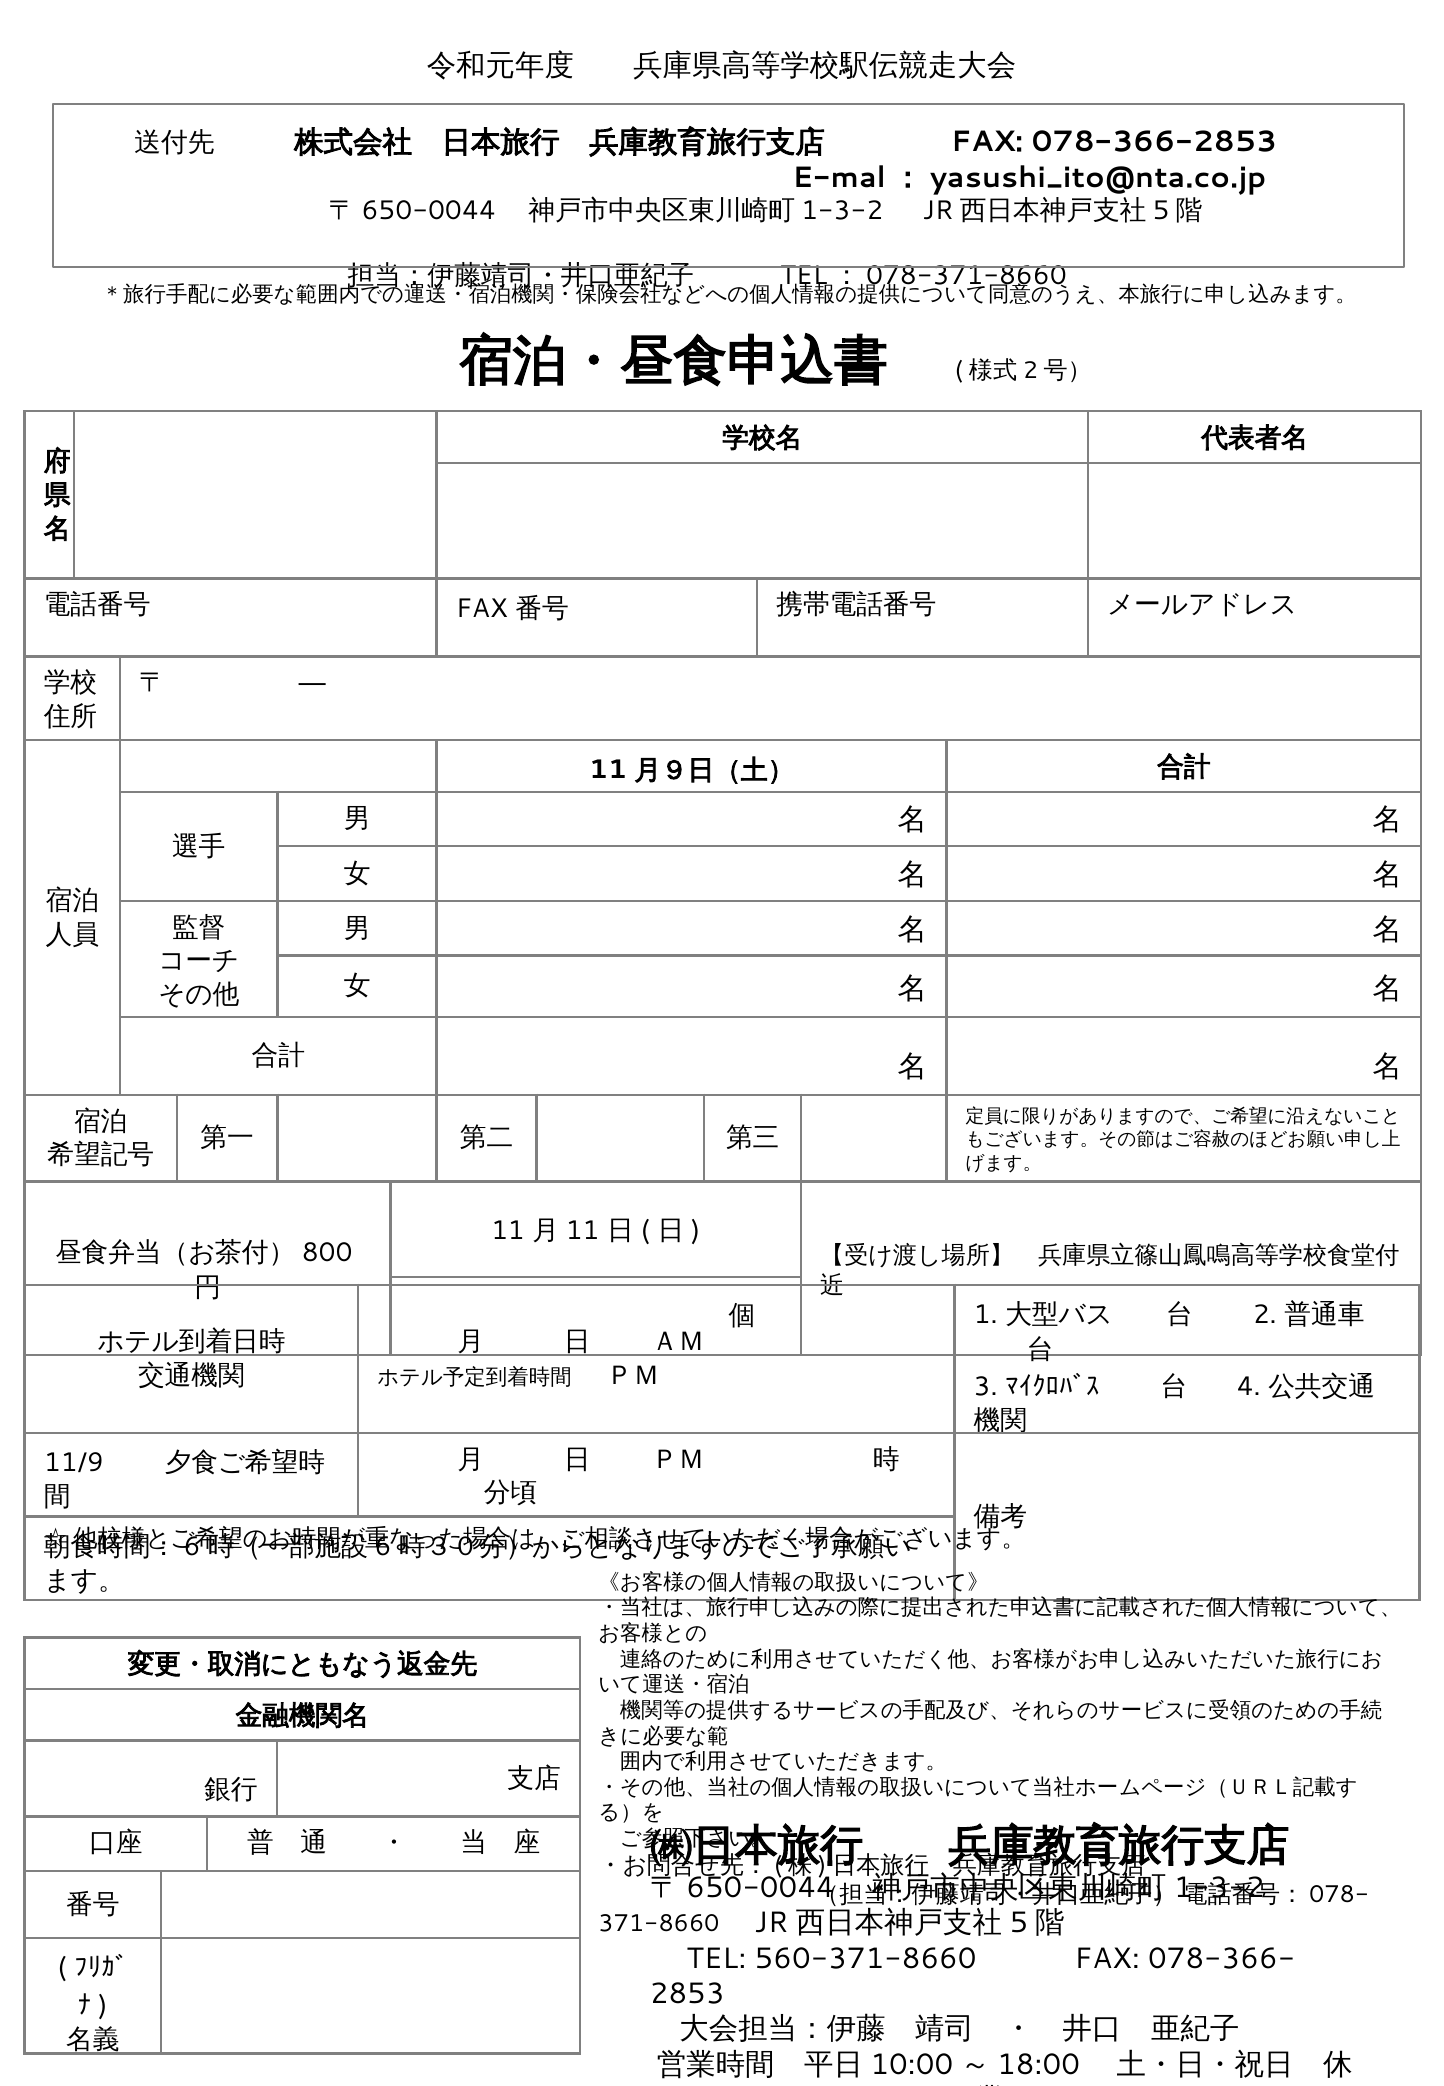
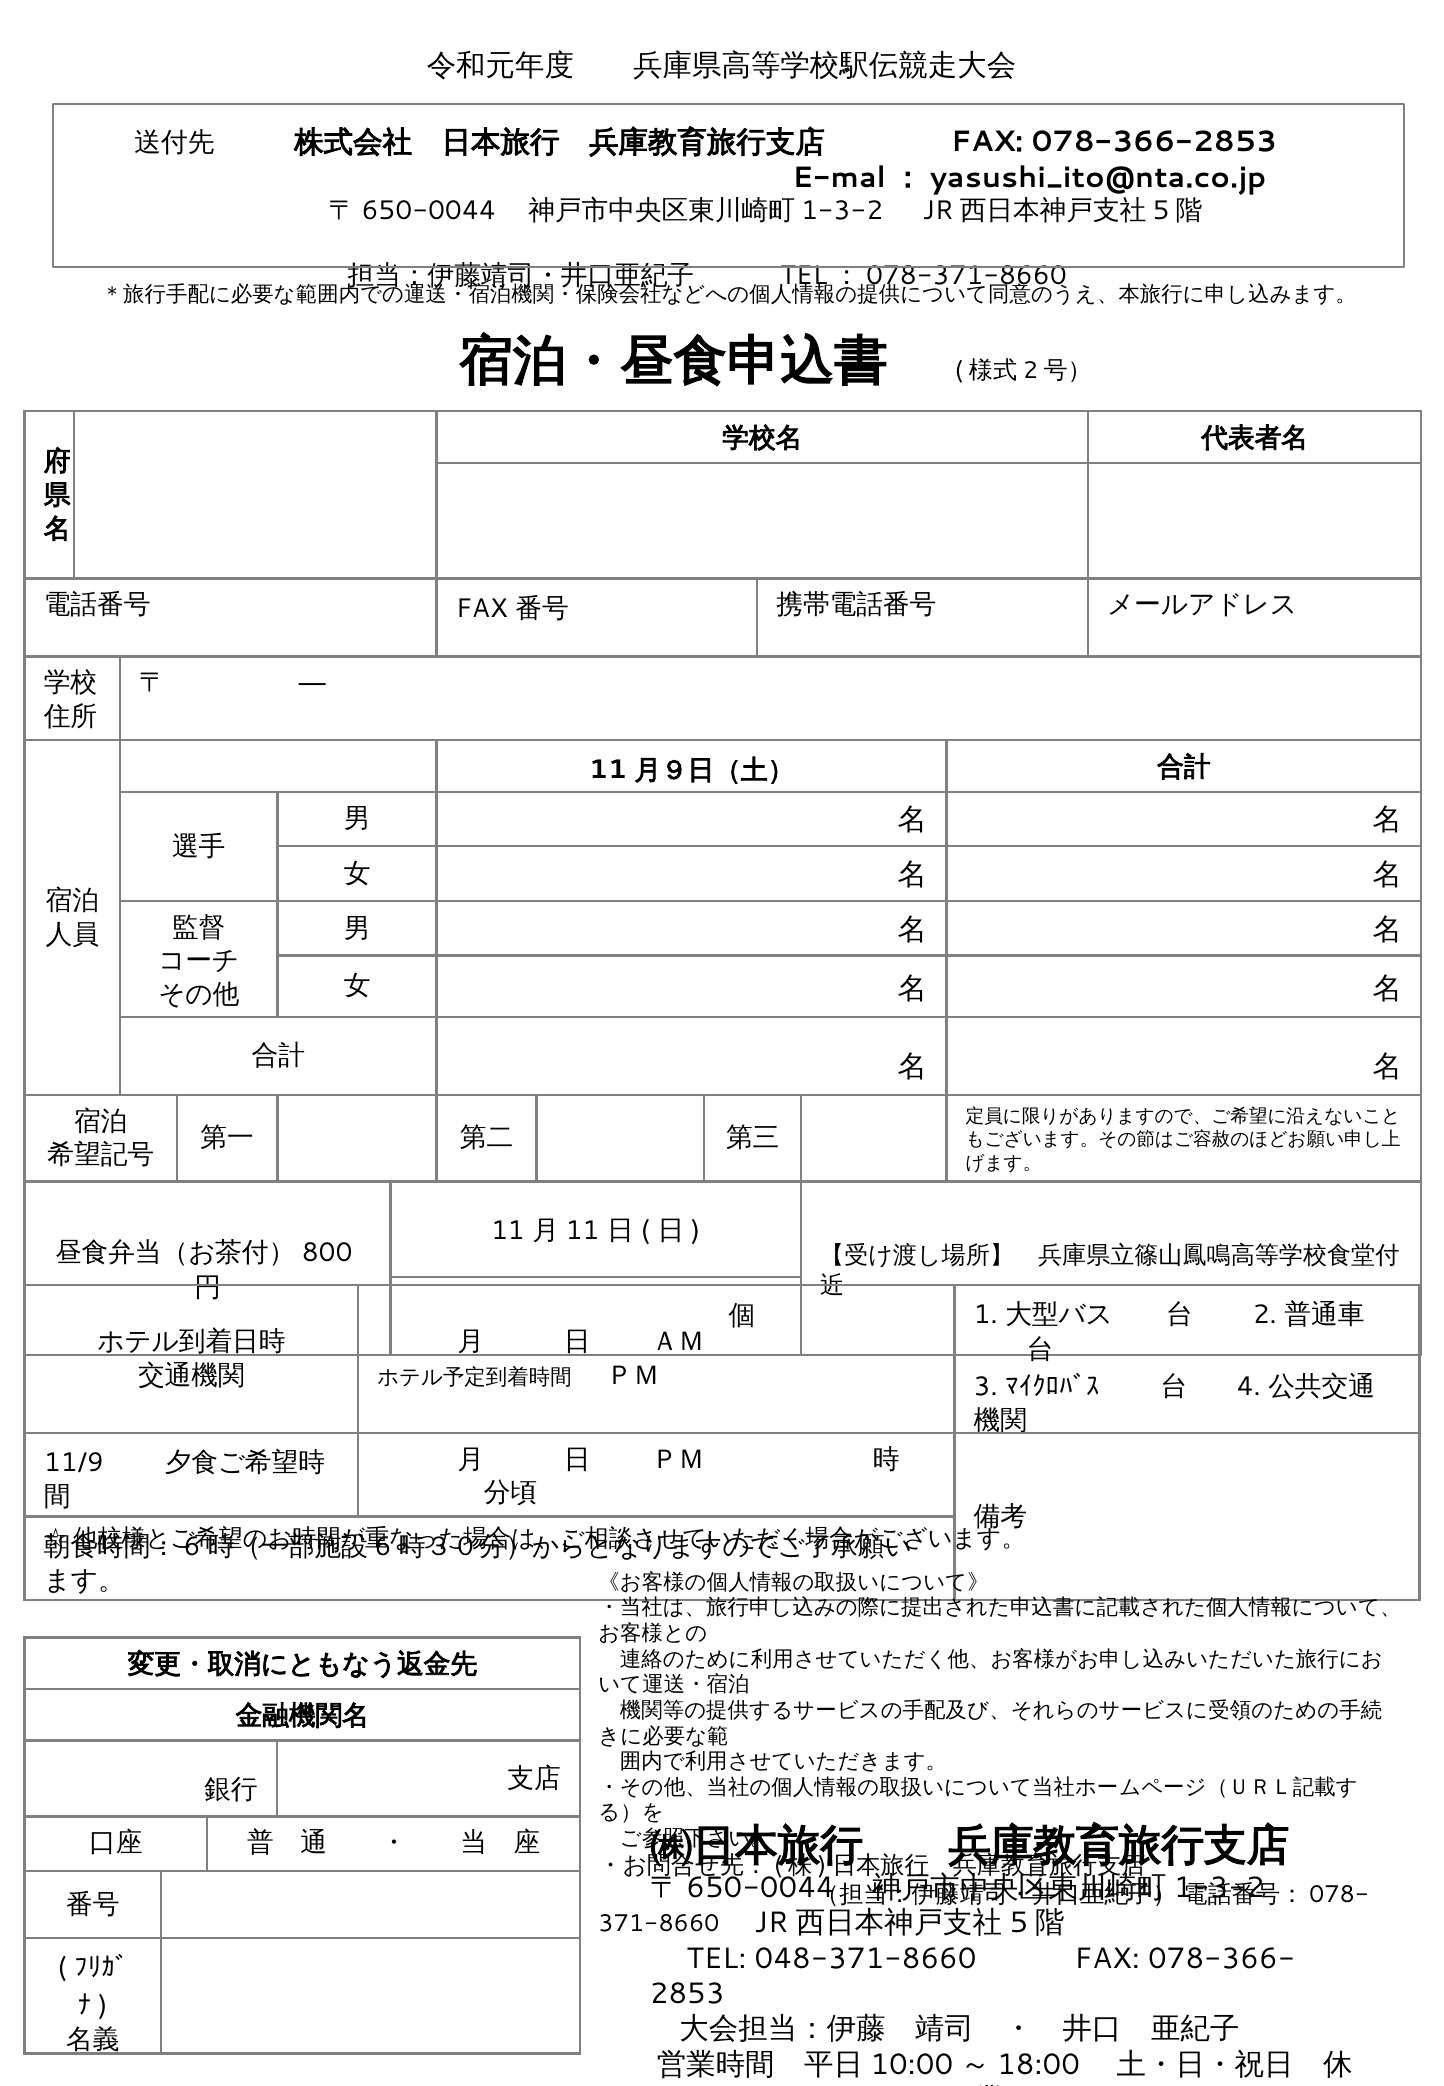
560-371-8660: 560-371-8660 -> 048-371-8660
